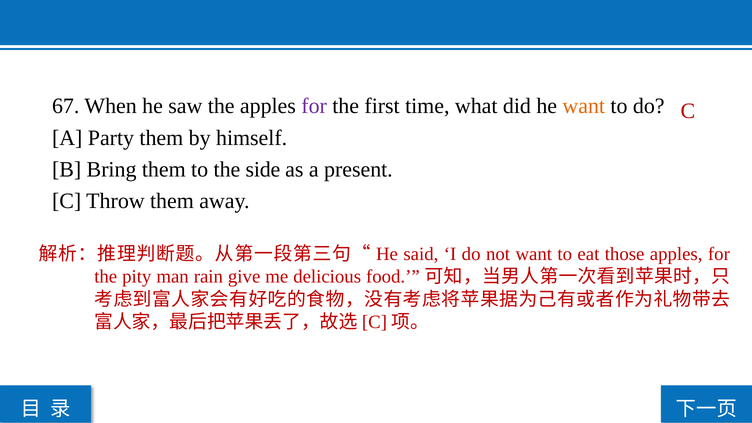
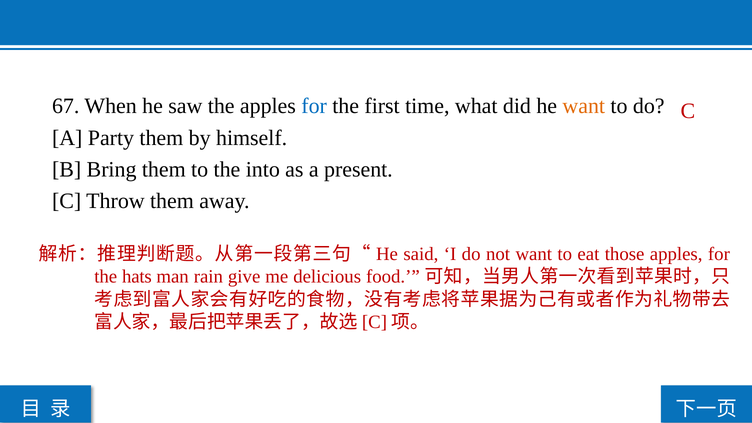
for at (314, 106) colour: purple -> blue
side: side -> into
pity: pity -> hats
